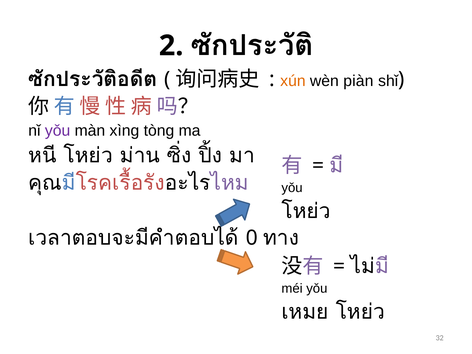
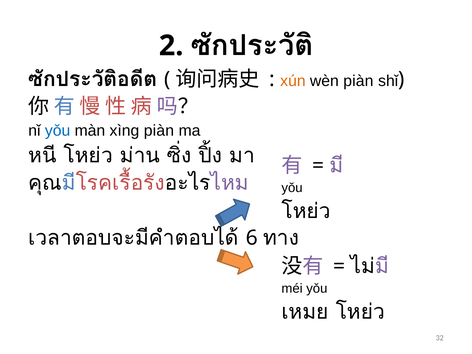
yǒu at (58, 131) colour: purple -> blue
xìng tòng: tòng -> piàn
0: 0 -> 6
